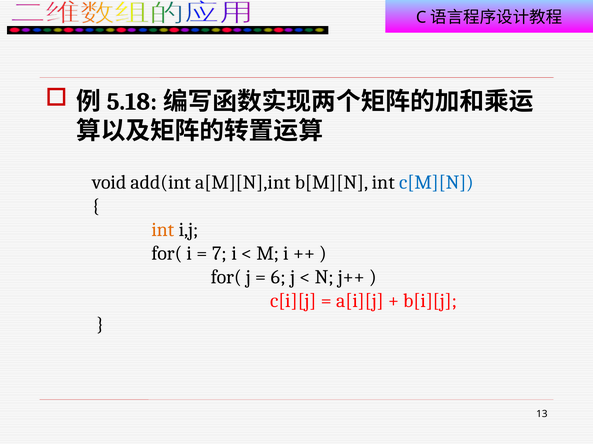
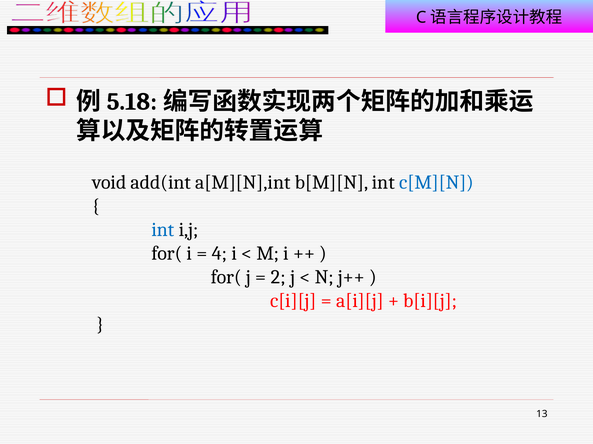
int at (163, 230) colour: orange -> blue
7: 7 -> 4
6: 6 -> 2
